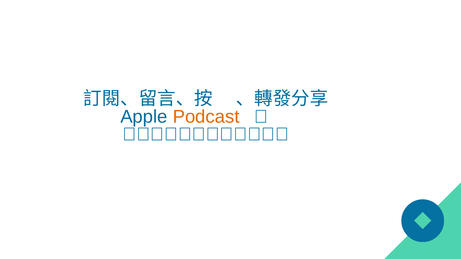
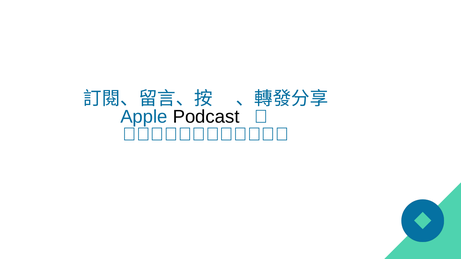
Podcast colour: orange -> black
